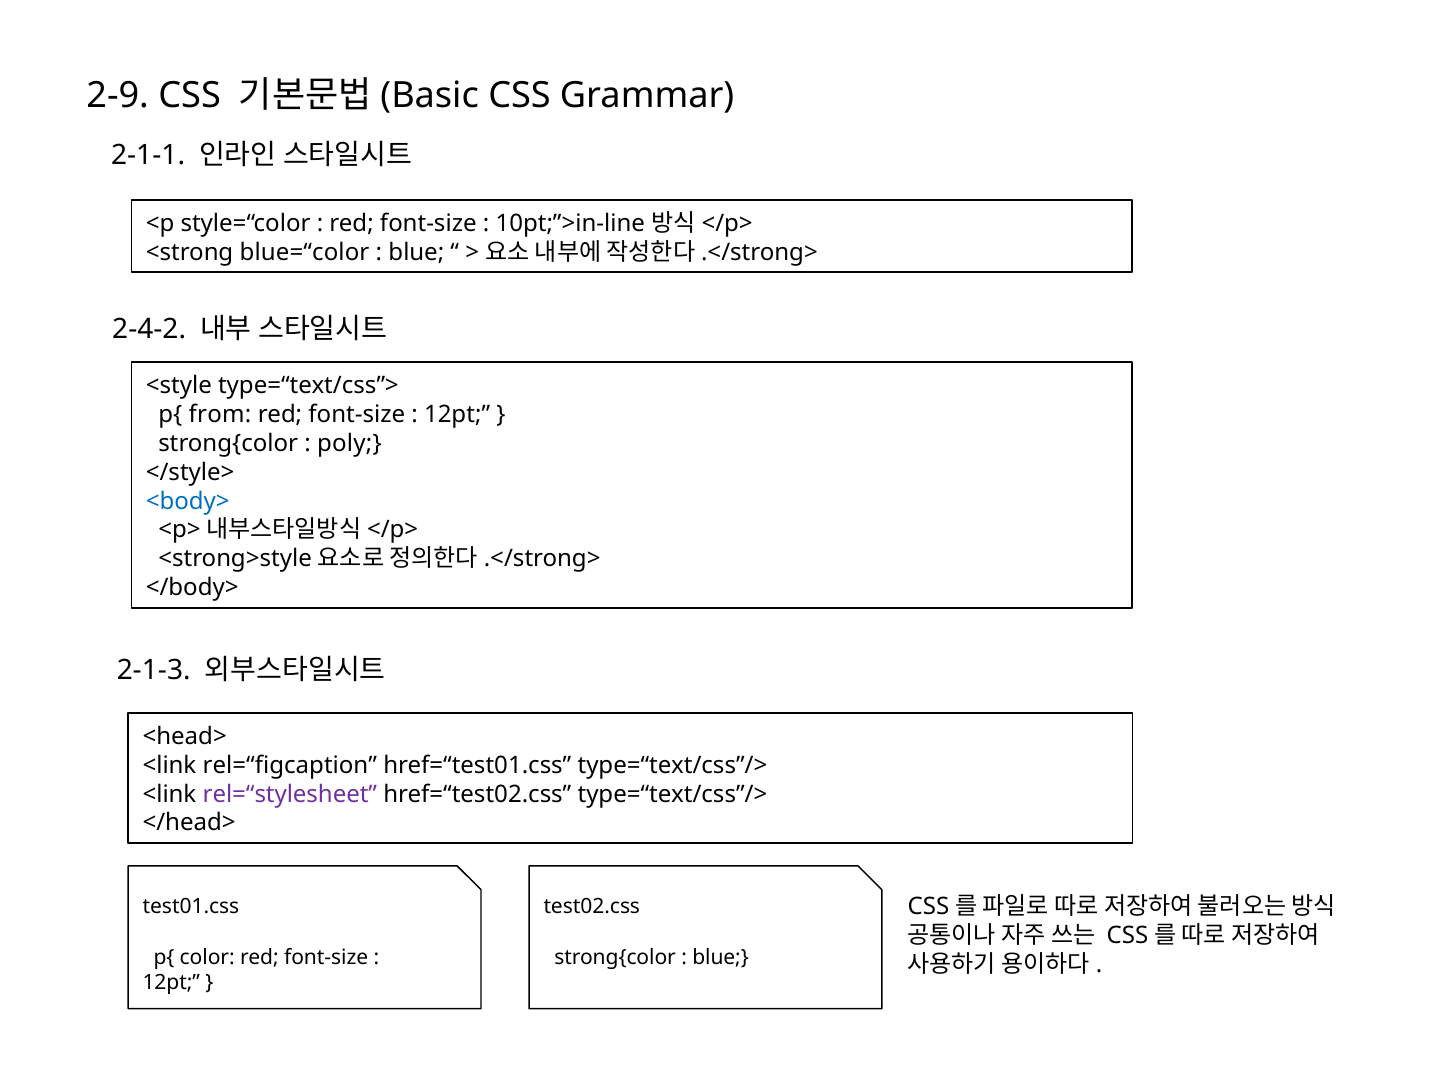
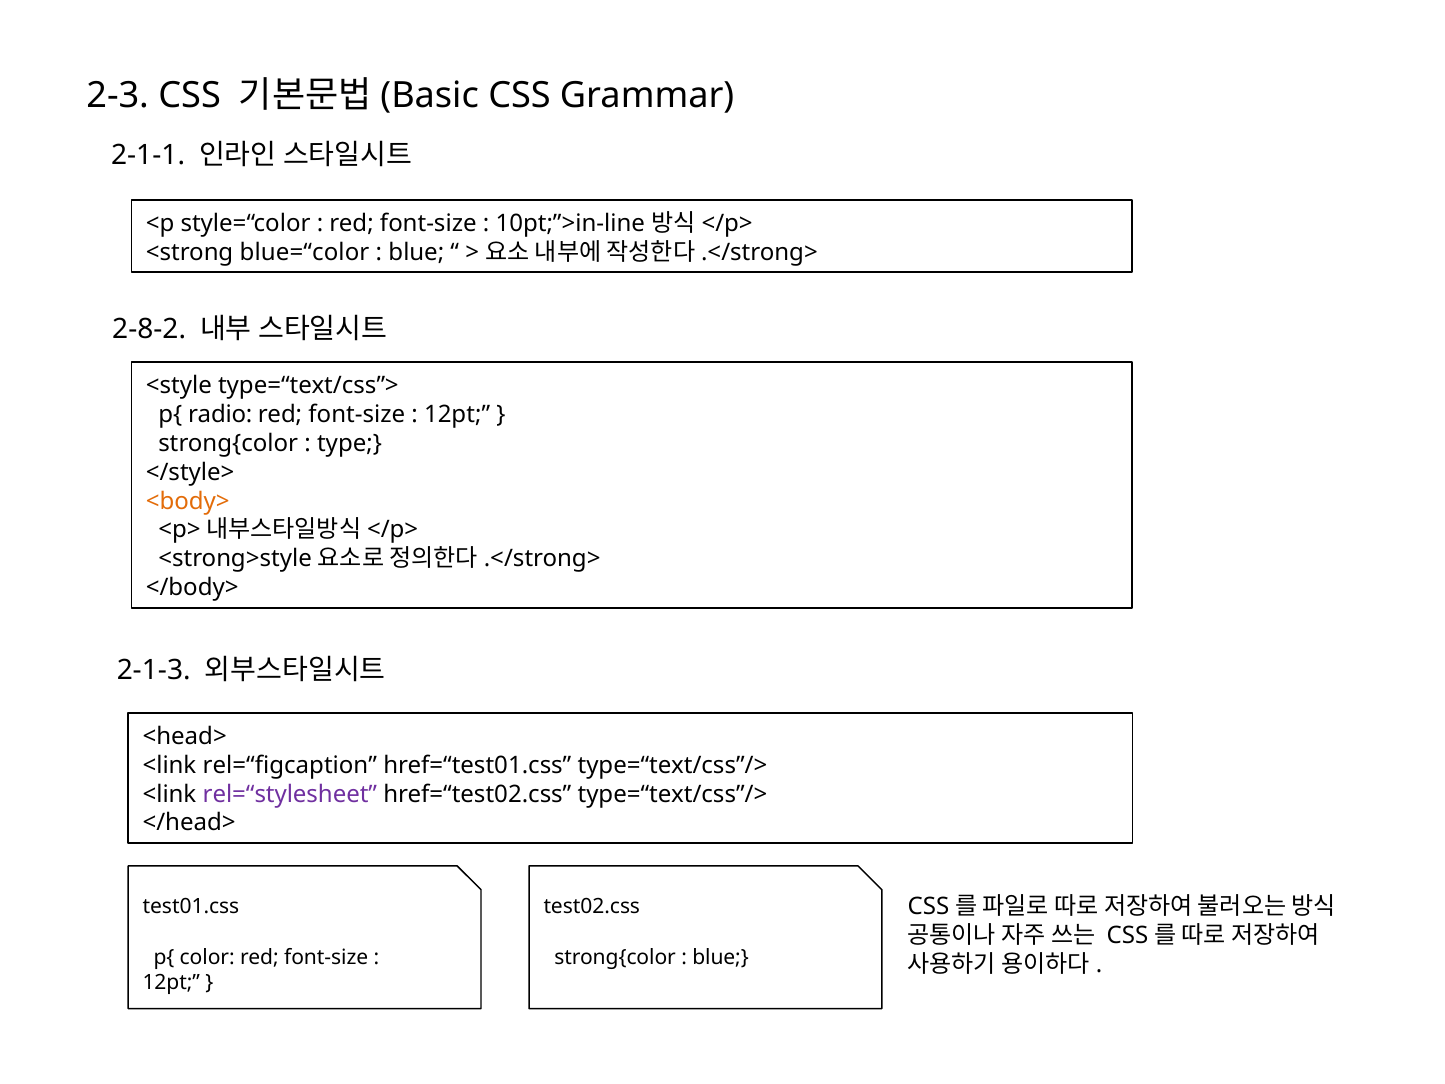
2-9: 2-9 -> 2-3
2-4-2: 2-4-2 -> 2-8-2
from: from -> radio
poly: poly -> type
<body> colour: blue -> orange
